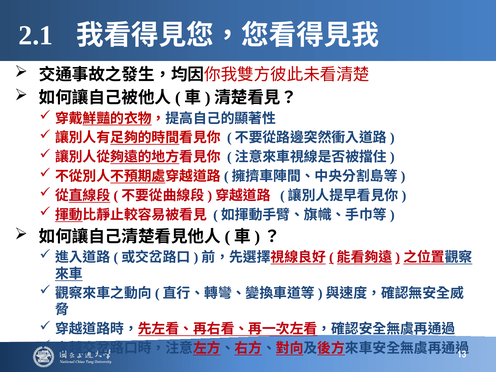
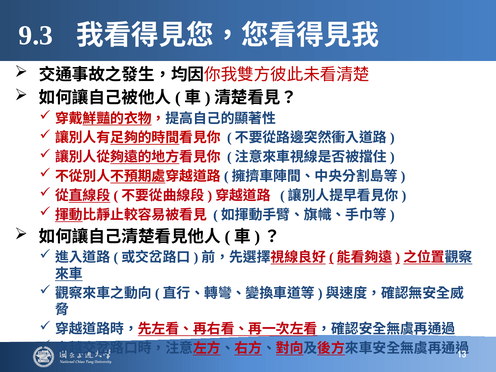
2.1: 2.1 -> 9.3
